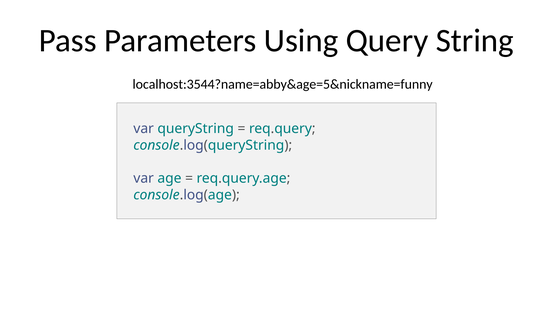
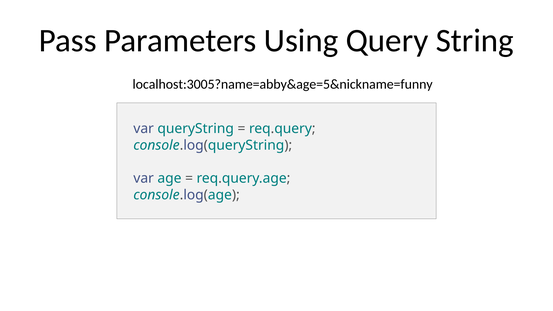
localhost:3544?name=abby&age=5&nickname=funny: localhost:3544?name=abby&age=5&nickname=funny -> localhost:3005?name=abby&age=5&nickname=funny
